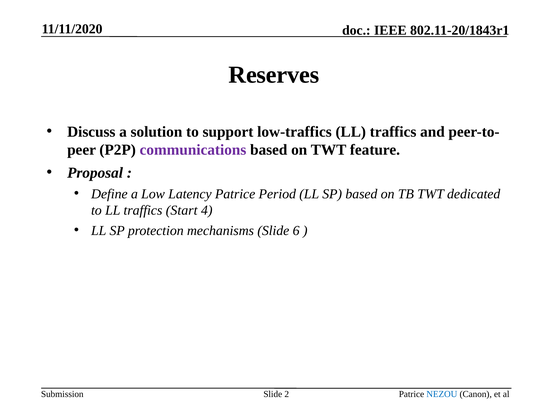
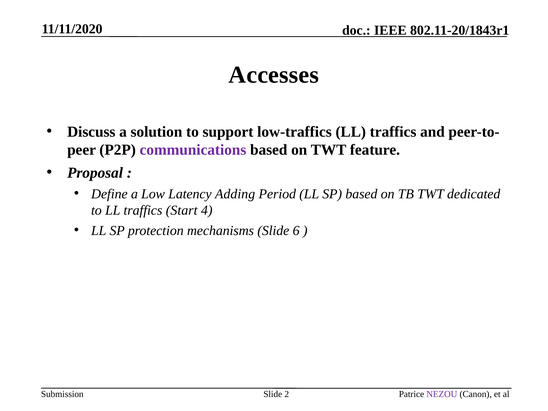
Reserves: Reserves -> Accesses
Latency Patrice: Patrice -> Adding
NEZOU colour: blue -> purple
